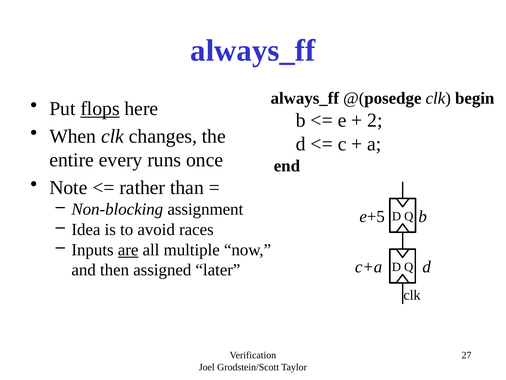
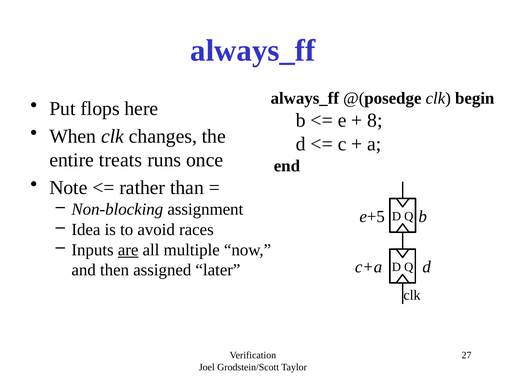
flops underline: present -> none
2: 2 -> 8
every: every -> treats
